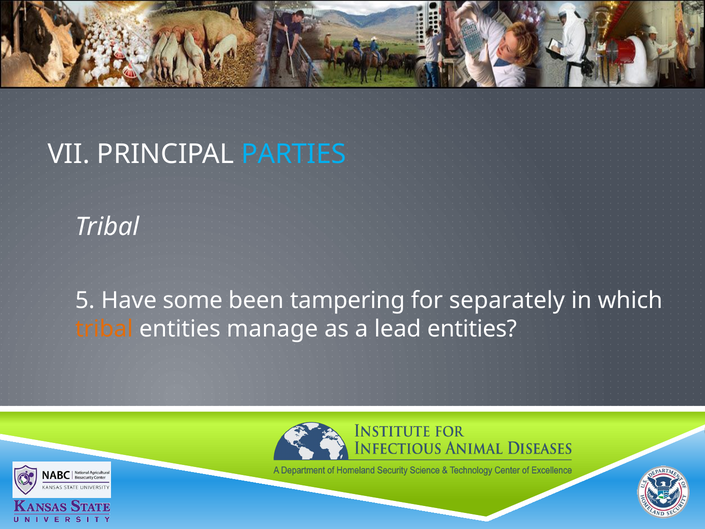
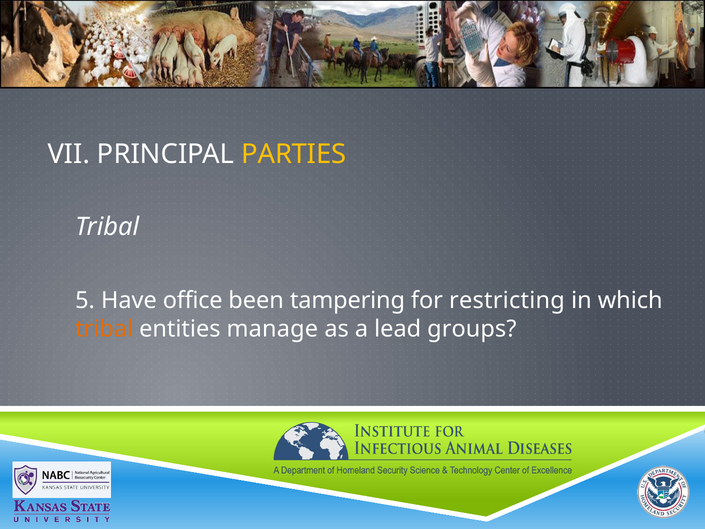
PARTIES colour: light blue -> yellow
some: some -> office
separately: separately -> restricting
lead entities: entities -> groups
